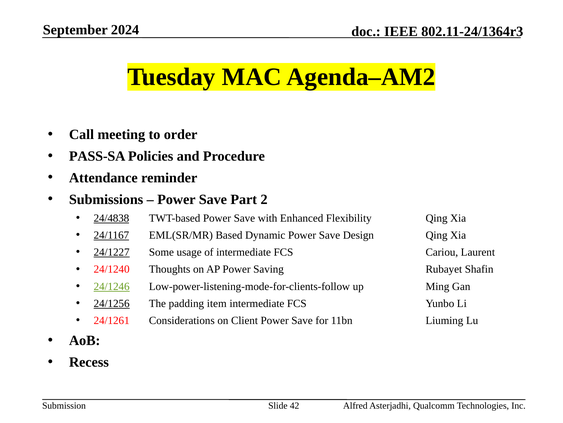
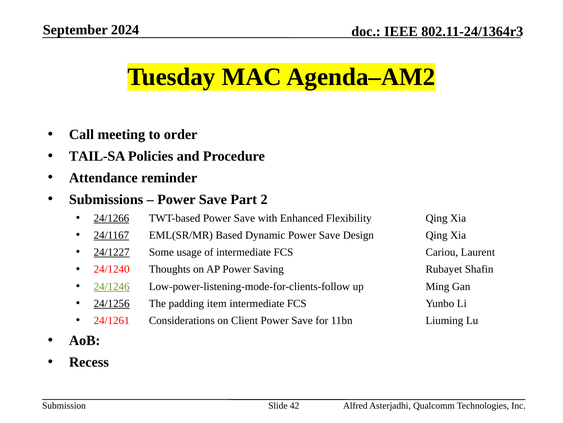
PASS-SA: PASS-SA -> TAIL-SA
24/4838: 24/4838 -> 24/1266
